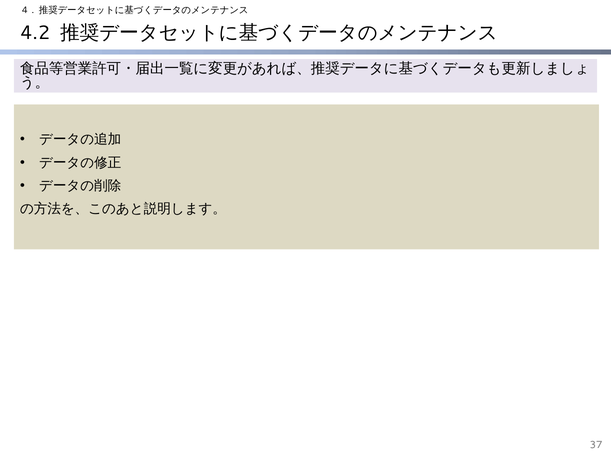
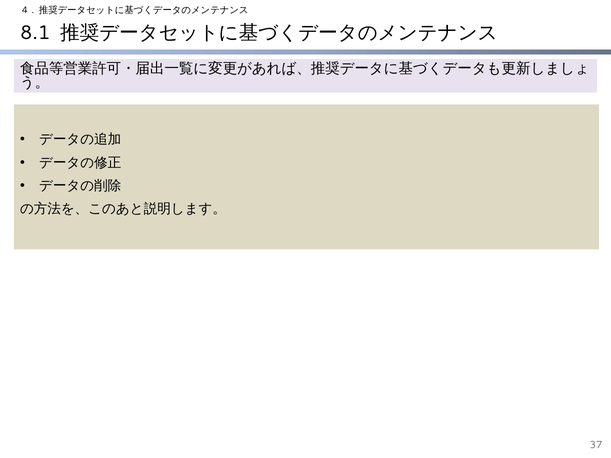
4.2: 4.2 -> 8.1
